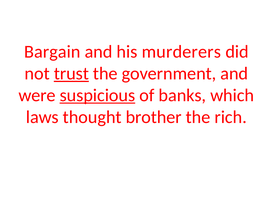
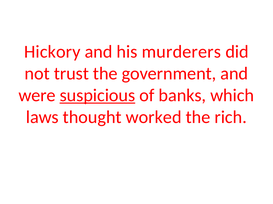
Bargain: Bargain -> Hickory
trust underline: present -> none
brother: brother -> worked
